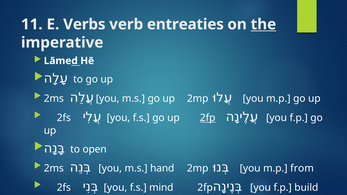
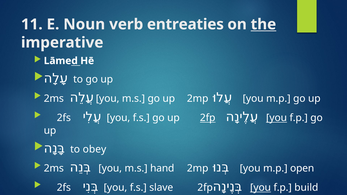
Verbs: Verbs -> Noun
you at (277, 118) underline: none -> present
open: open -> obey
from: from -> open
mind: mind -> slave
you at (261, 188) underline: none -> present
